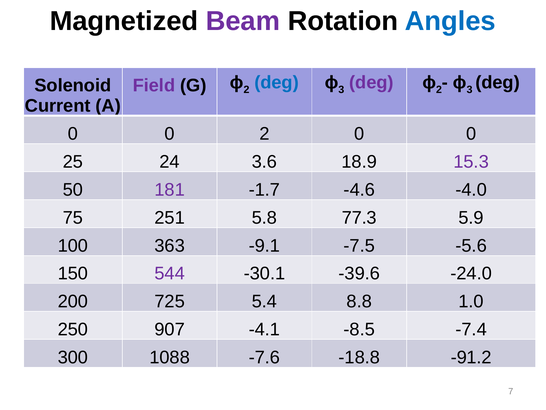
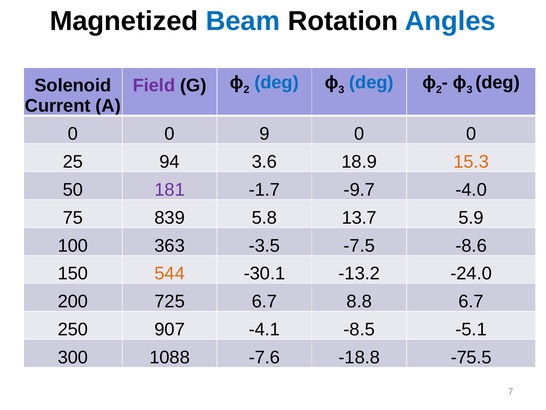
Beam colour: purple -> blue
deg at (371, 82) colour: purple -> blue
0 2: 2 -> 9
24: 24 -> 94
15.3 colour: purple -> orange
-4.6: -4.6 -> -9.7
251: 251 -> 839
77.3: 77.3 -> 13.7
-9.1: -9.1 -> -3.5
-5.6: -5.6 -> -8.6
544 colour: purple -> orange
-39.6: -39.6 -> -13.2
725 5.4: 5.4 -> 6.7
8.8 1.0: 1.0 -> 6.7
-7.4: -7.4 -> -5.1
-91.2: -91.2 -> -75.5
